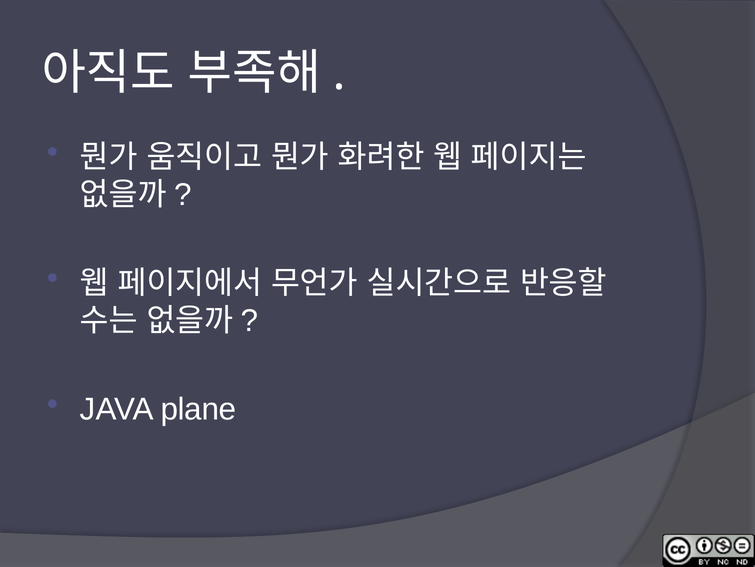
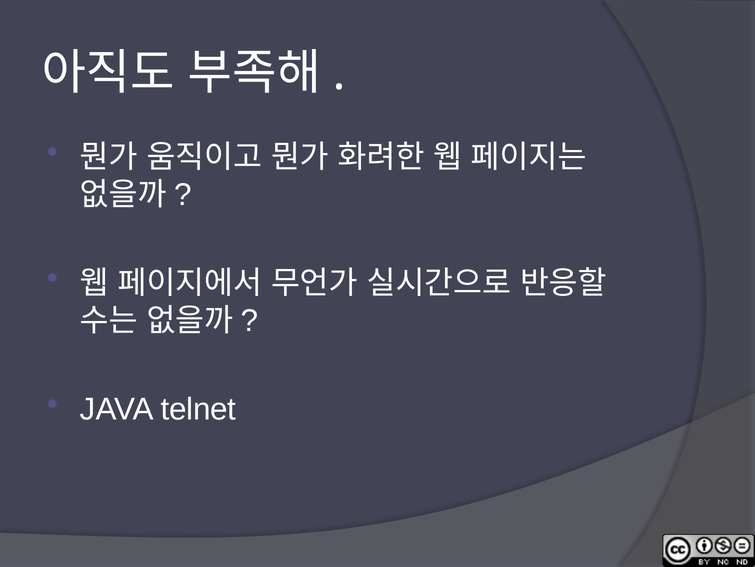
plane: plane -> telnet
